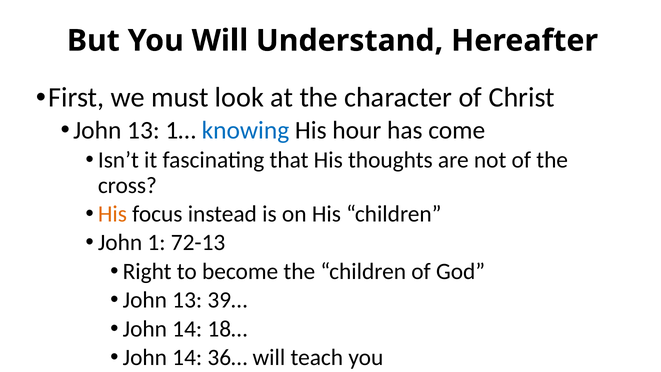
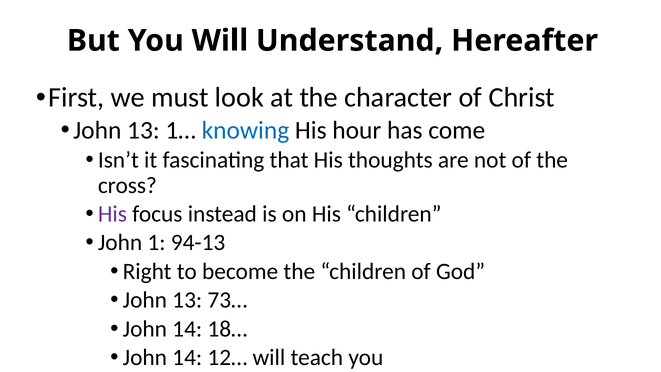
His at (112, 214) colour: orange -> purple
72-13: 72-13 -> 94-13
39…: 39… -> 73…
36…: 36… -> 12…
